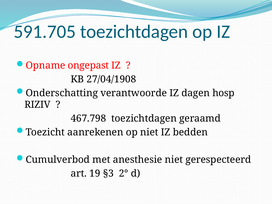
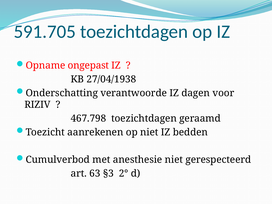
27/04/1908: 27/04/1908 -> 27/04/1938
hosp: hosp -> voor
19: 19 -> 63
